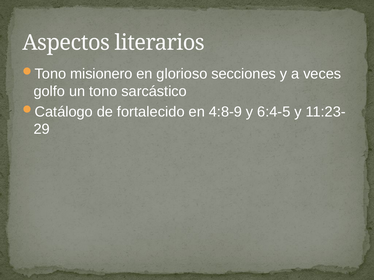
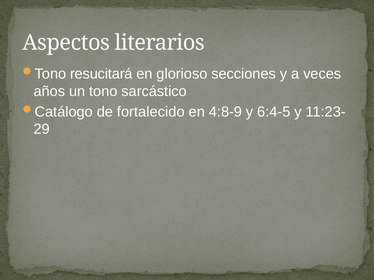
misionero: misionero -> resucitará
golfo: golfo -> años
